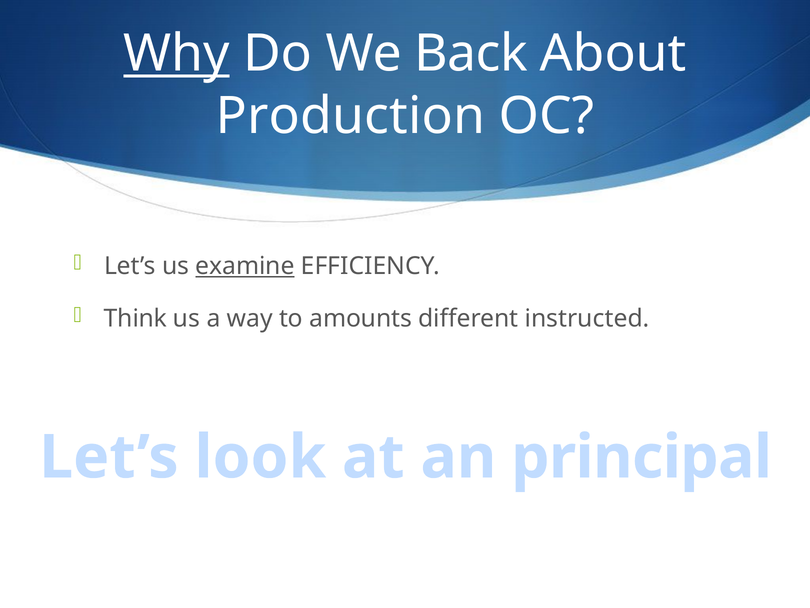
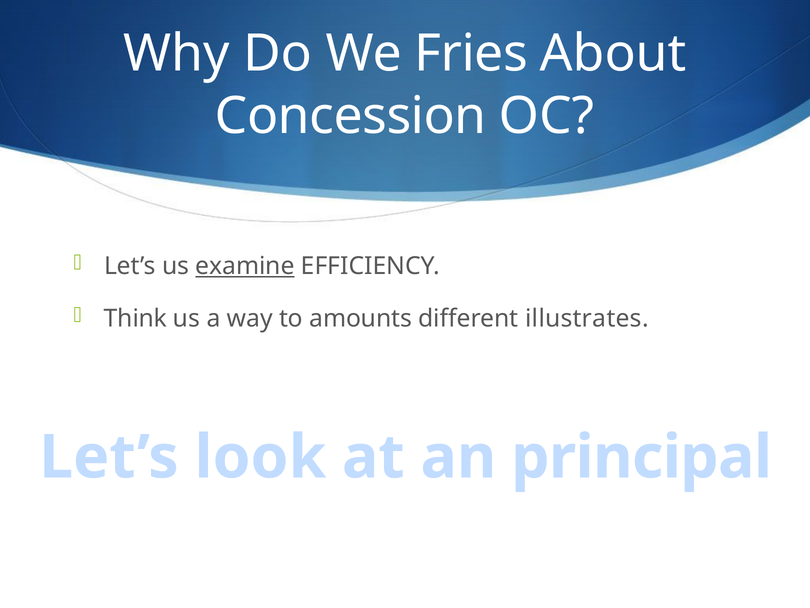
Why underline: present -> none
Back: Back -> Fries
Production: Production -> Concession
instructed: instructed -> illustrates
